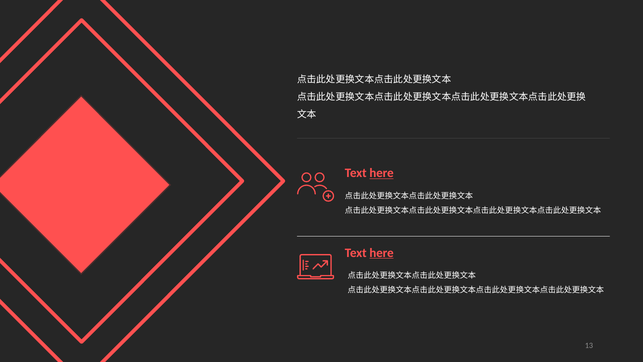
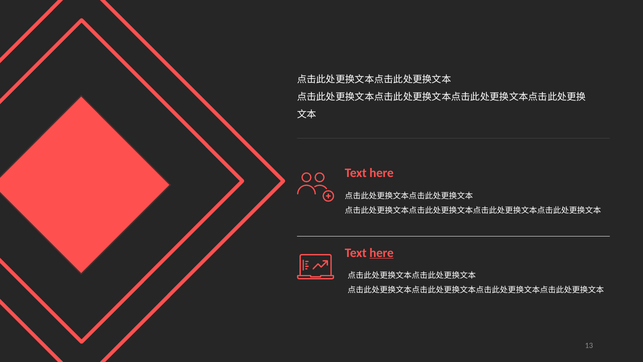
here at (382, 173) underline: present -> none
